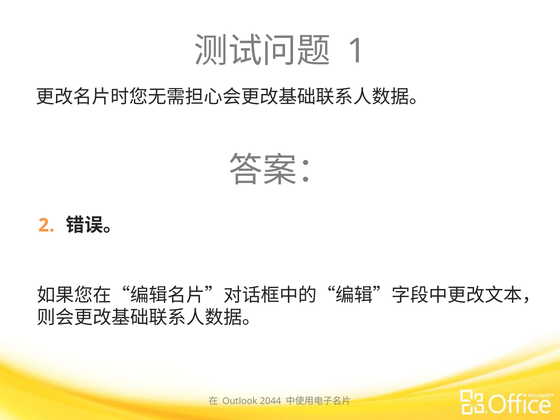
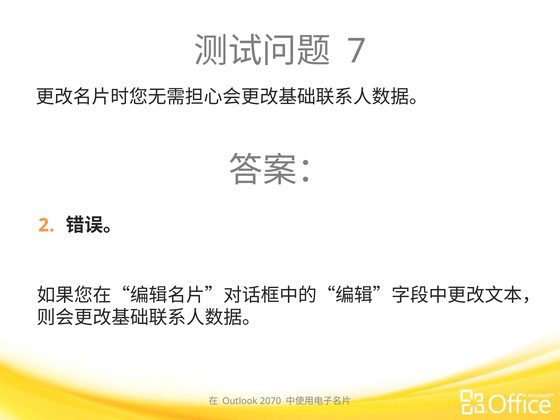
1: 1 -> 7
2044: 2044 -> 2070
